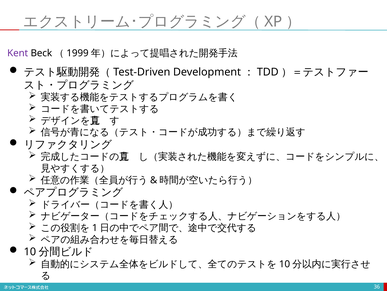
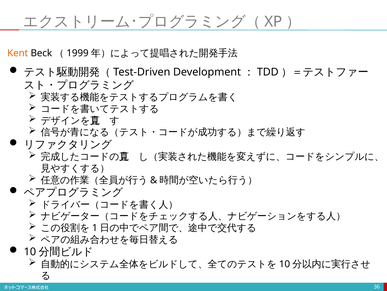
Kent colour: purple -> orange
